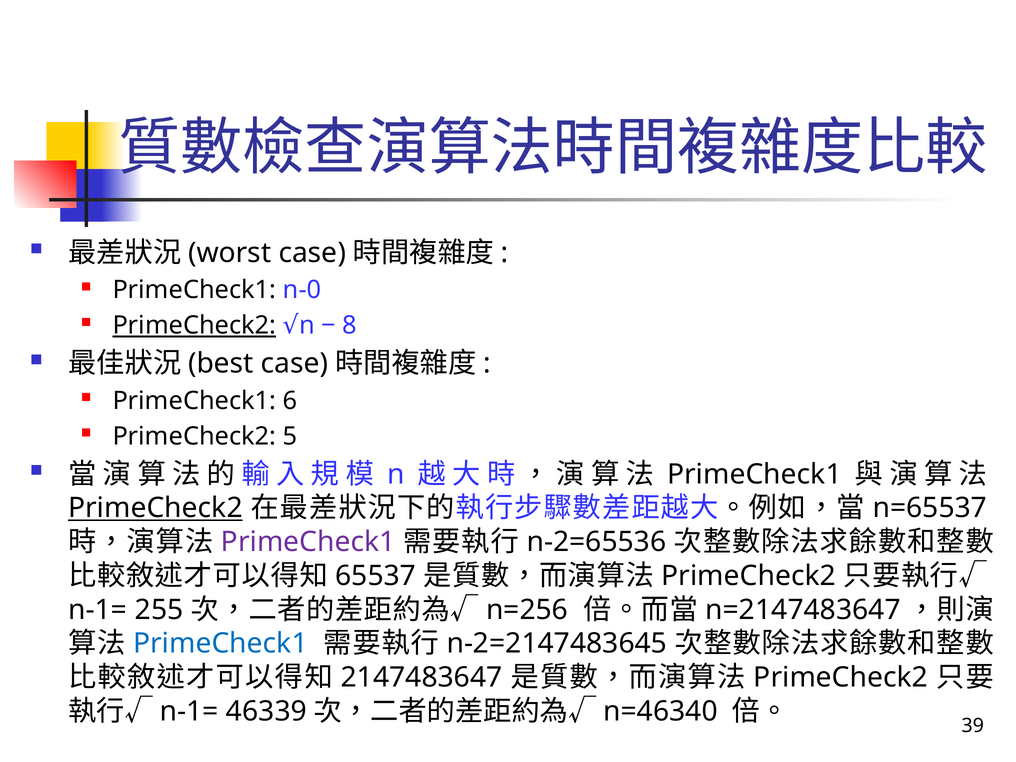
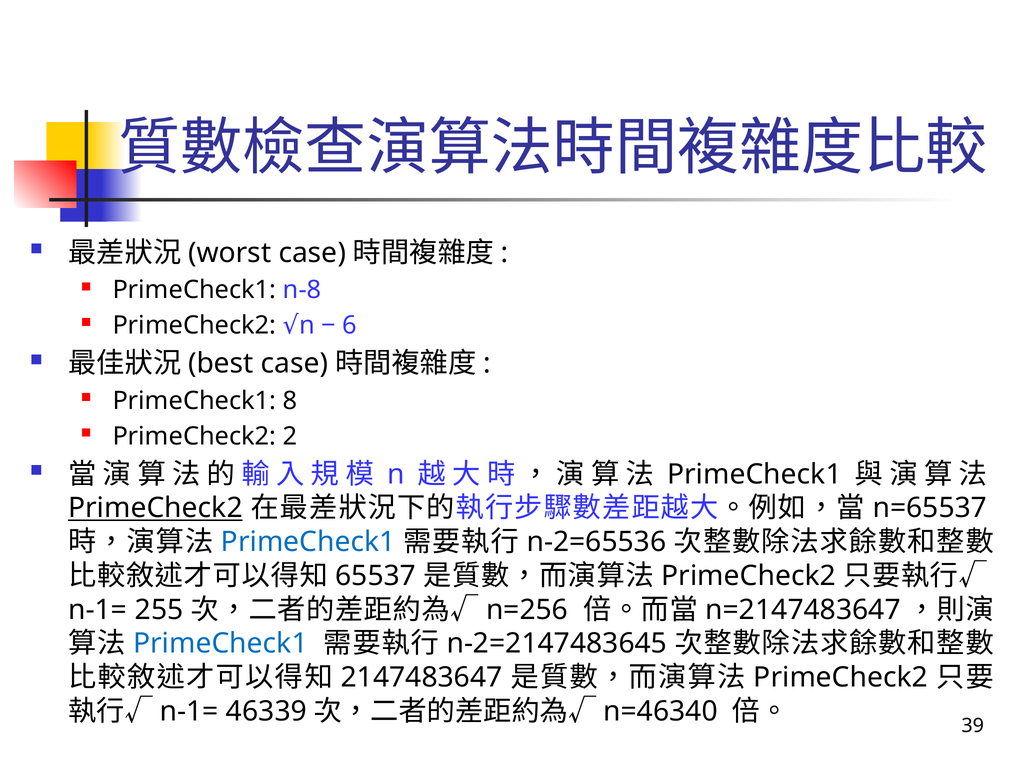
n-0: n-0 -> n-8
PrimeCheck2 at (194, 326) underline: present -> none
8: 8 -> 6
6: 6 -> 8
5: 5 -> 2
PrimeCheck1 at (308, 542) colour: purple -> blue
